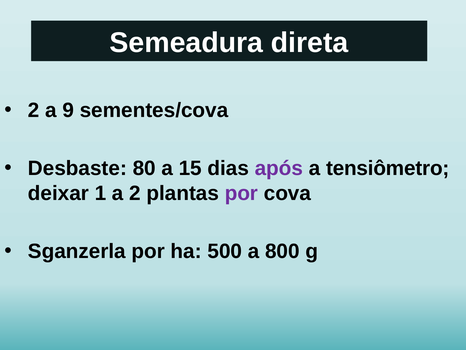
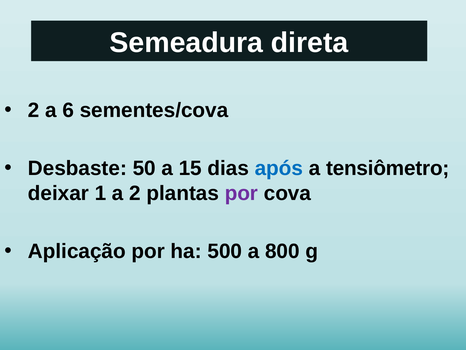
9: 9 -> 6
80: 80 -> 50
após colour: purple -> blue
Sganzerla: Sganzerla -> Aplicação
